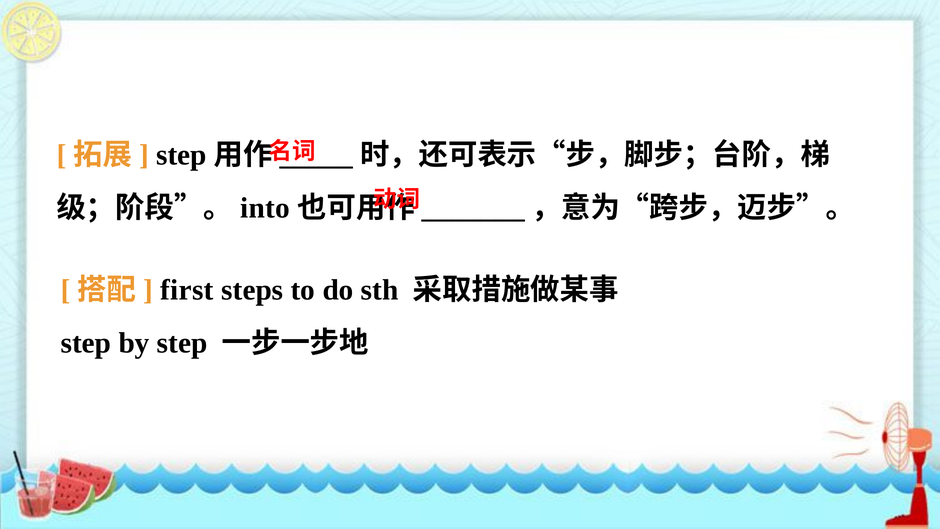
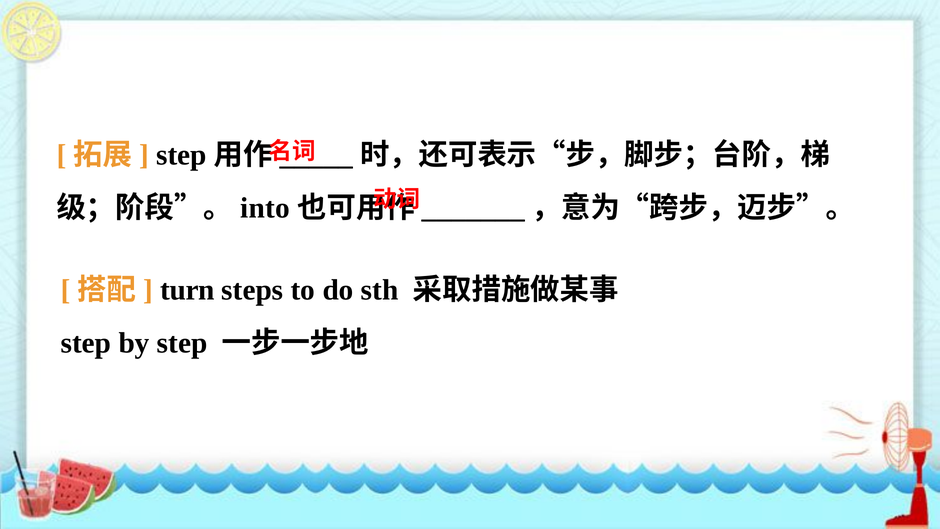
first: first -> turn
